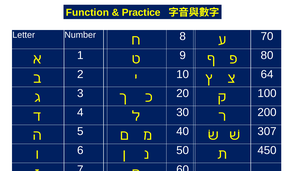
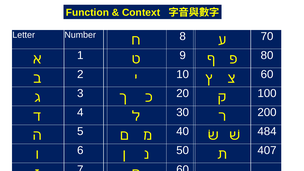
Practice: Practice -> Context
64 at (267, 74): 64 -> 60
307: 307 -> 484
450: 450 -> 407
